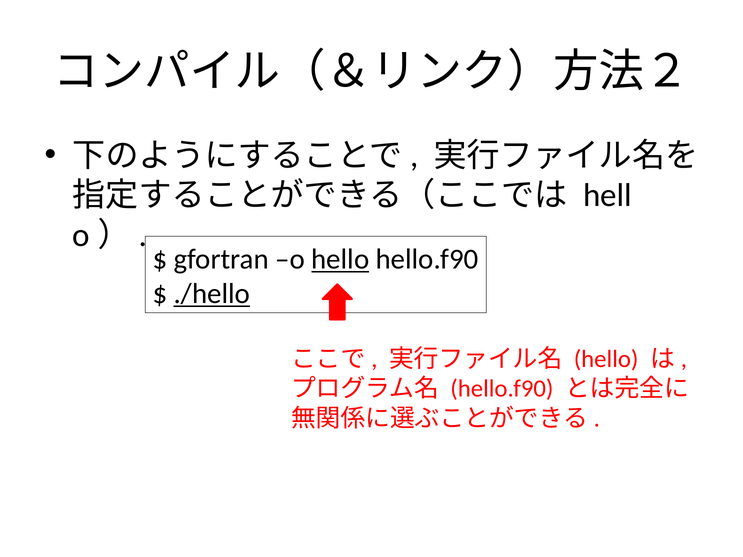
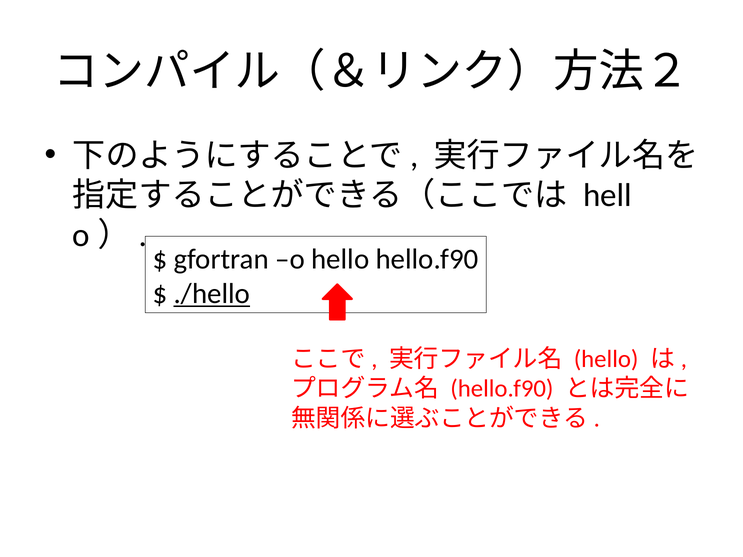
hello at (340, 259) underline: present -> none
